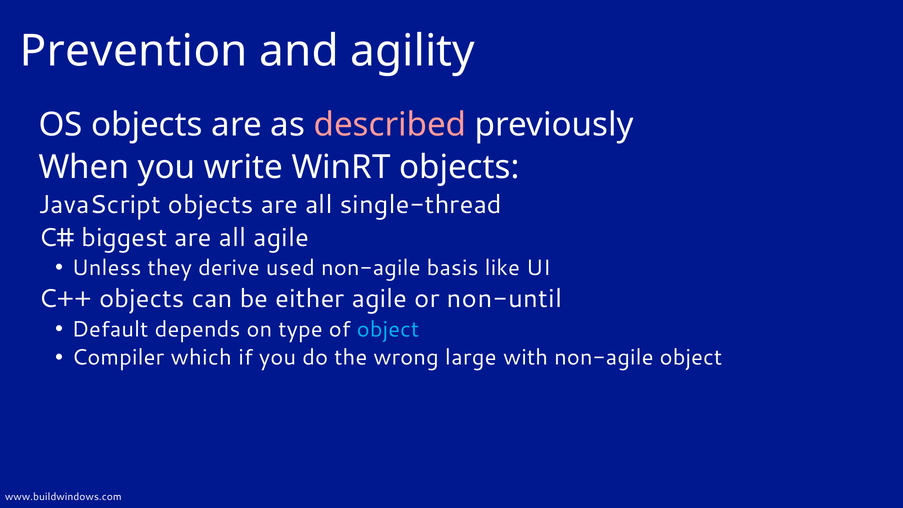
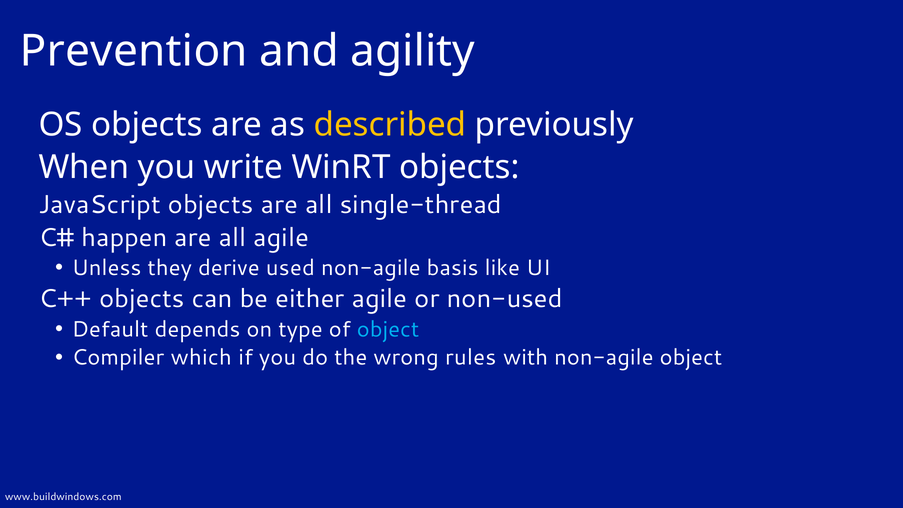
described colour: pink -> yellow
biggest: biggest -> happen
non-until: non-until -> non-used
large: large -> rules
